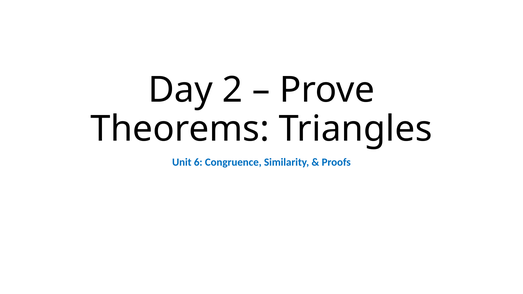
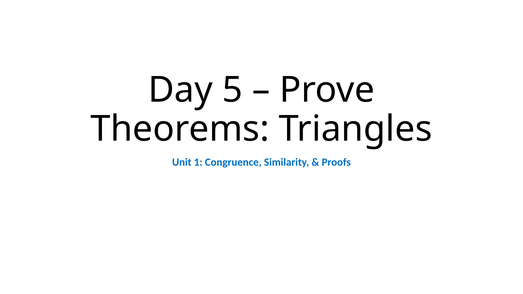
2: 2 -> 5
6: 6 -> 1
